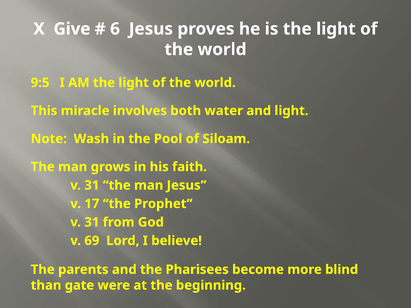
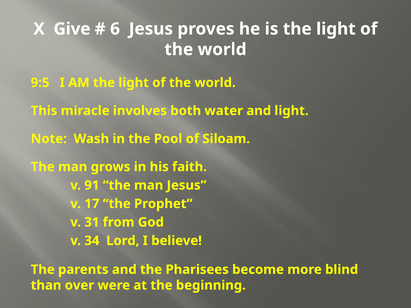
31 at (92, 185): 31 -> 91
69: 69 -> 34
gate: gate -> over
